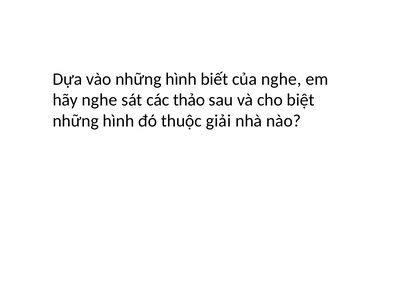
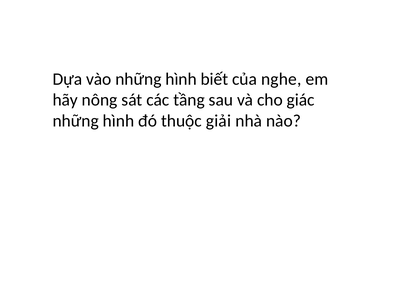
hãy nghe: nghe -> nông
thảo: thảo -> tầng
biệt: biệt -> giác
